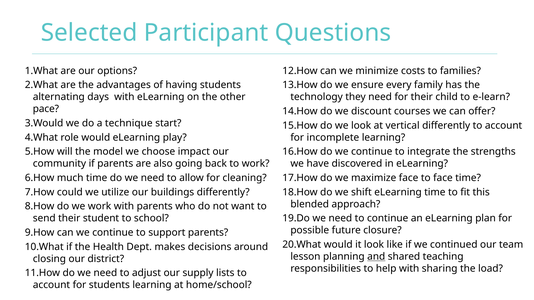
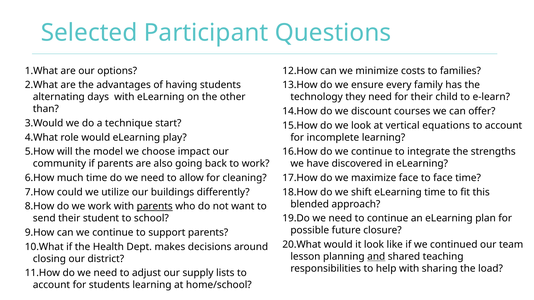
pace: pace -> than
vertical differently: differently -> equations
parents at (155, 207) underline: none -> present
